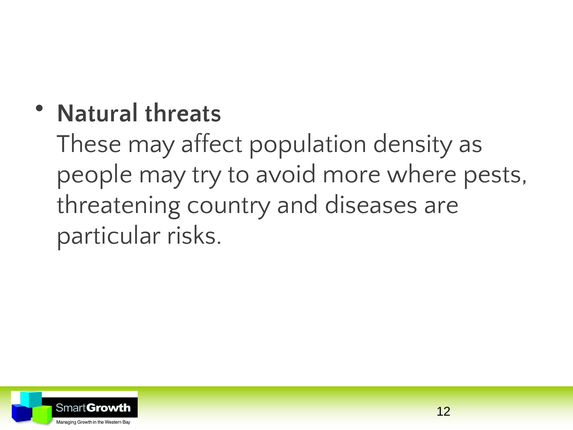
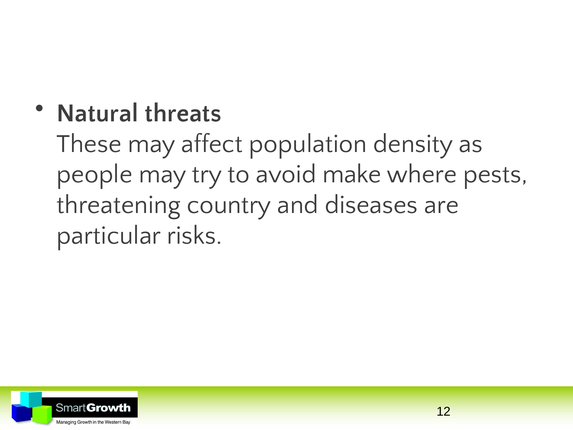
more: more -> make
